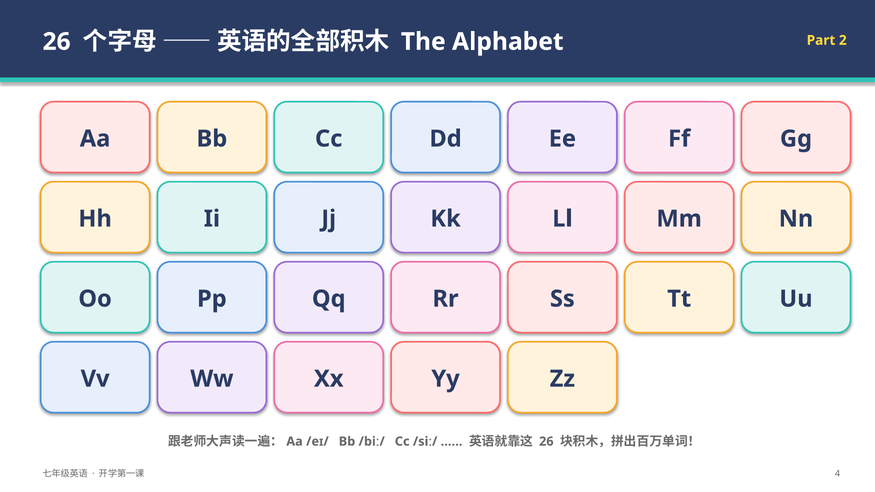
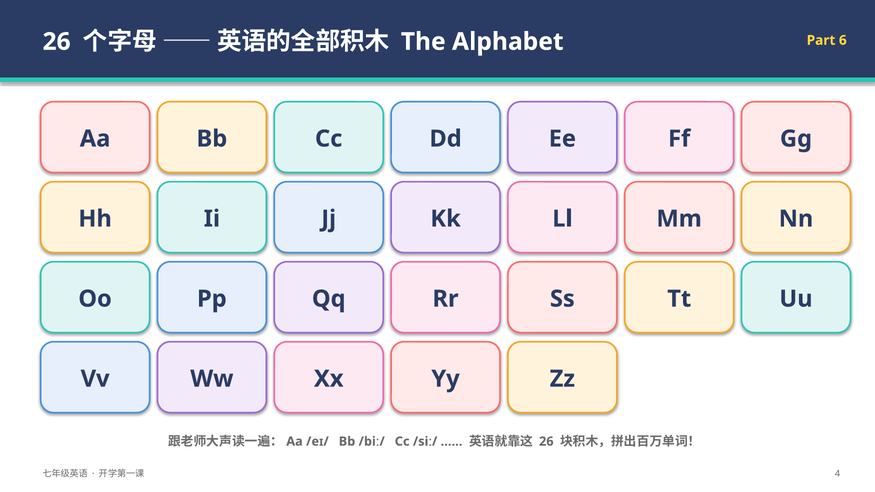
2: 2 -> 6
